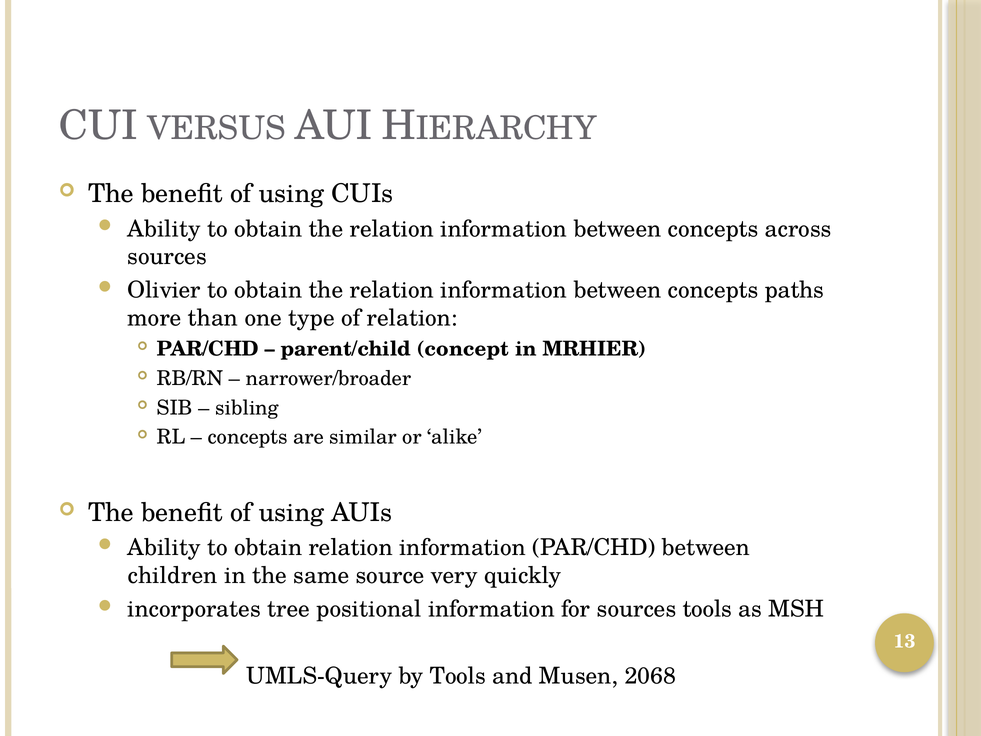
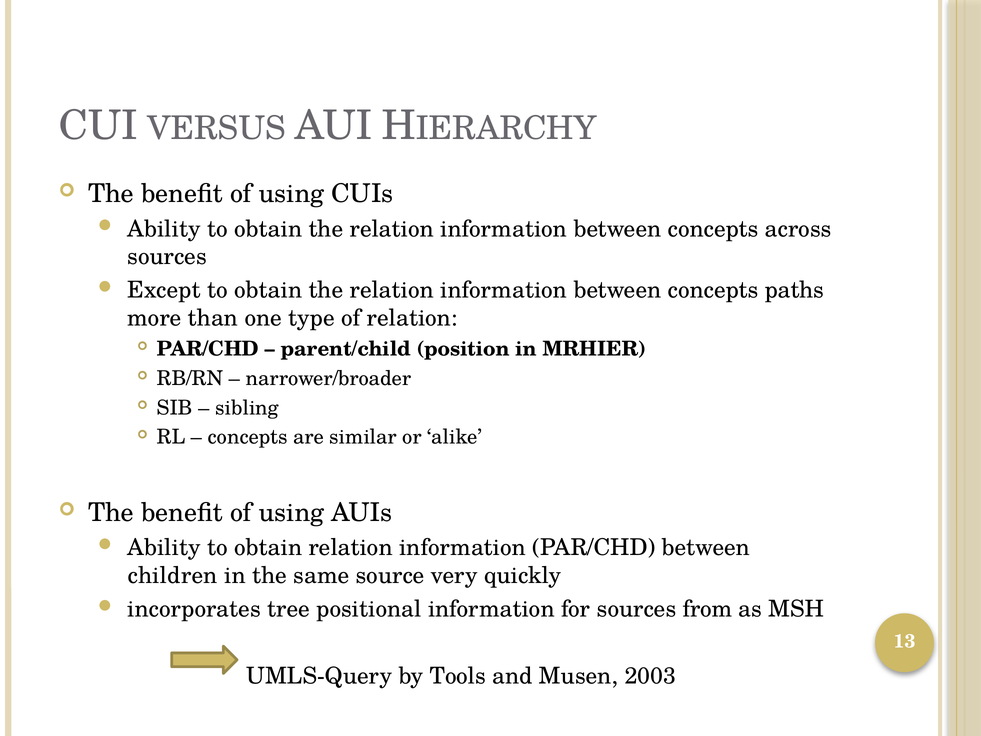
Olivier: Olivier -> Except
concept: concept -> position
sources tools: tools -> from
2068: 2068 -> 2003
